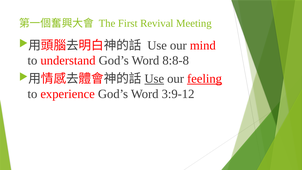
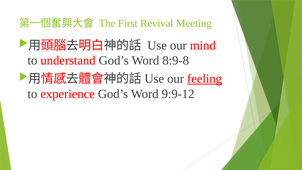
8:8-8: 8:8-8 -> 8:9-8
Use at (154, 79) underline: present -> none
3:9-12: 3:9-12 -> 9:9-12
